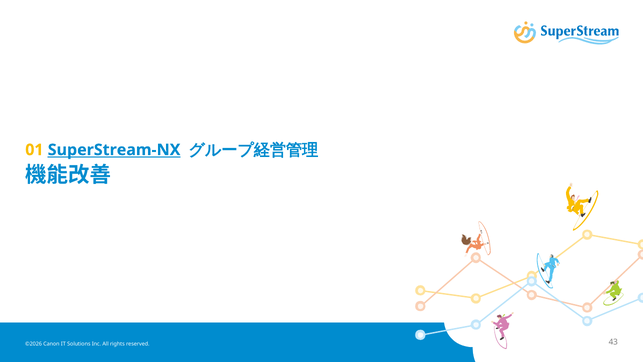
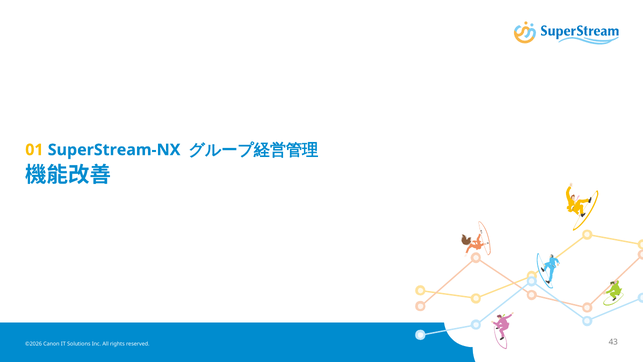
SuperStream-NX underline: present -> none
